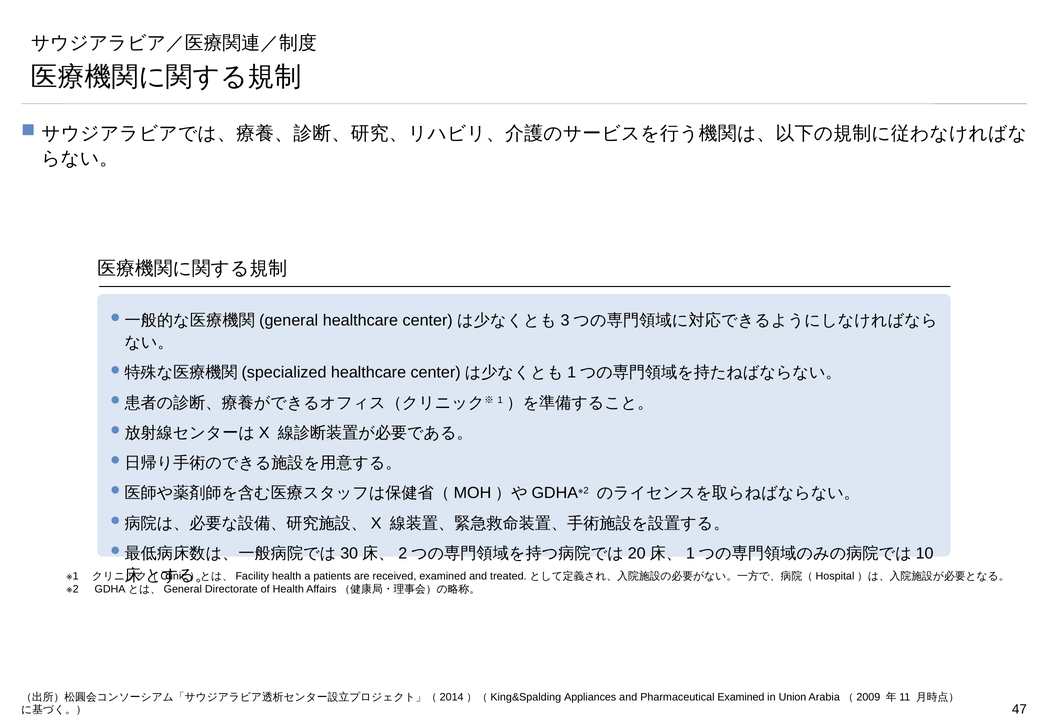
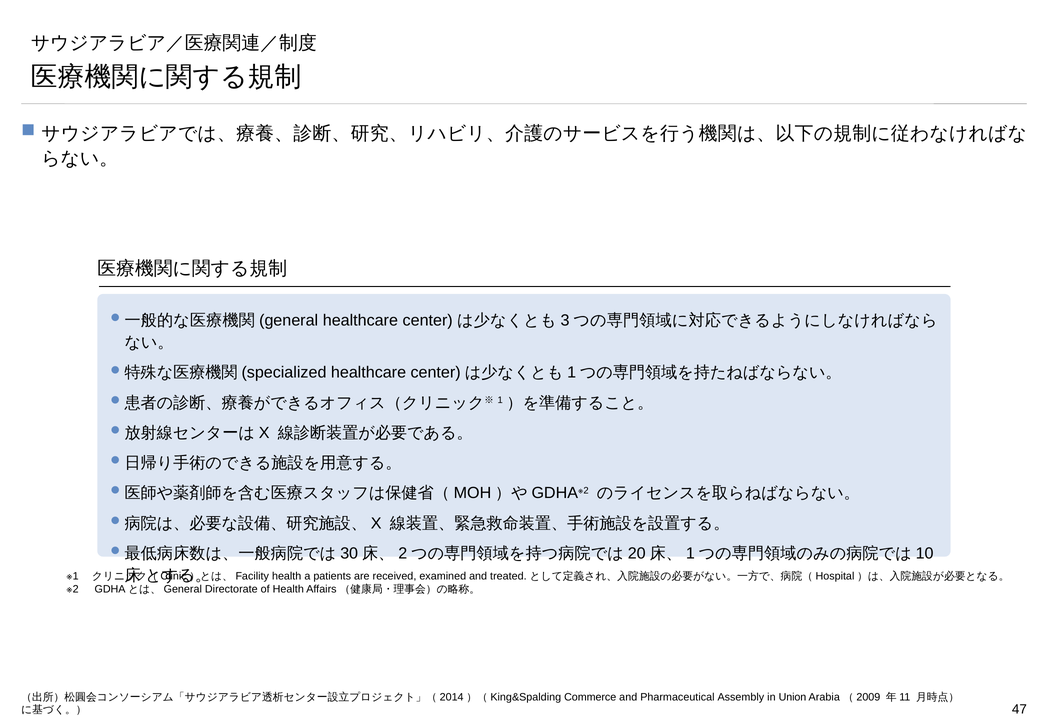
Appliances: Appliances -> Commerce
Pharmaceutical Examined: Examined -> Assembly
